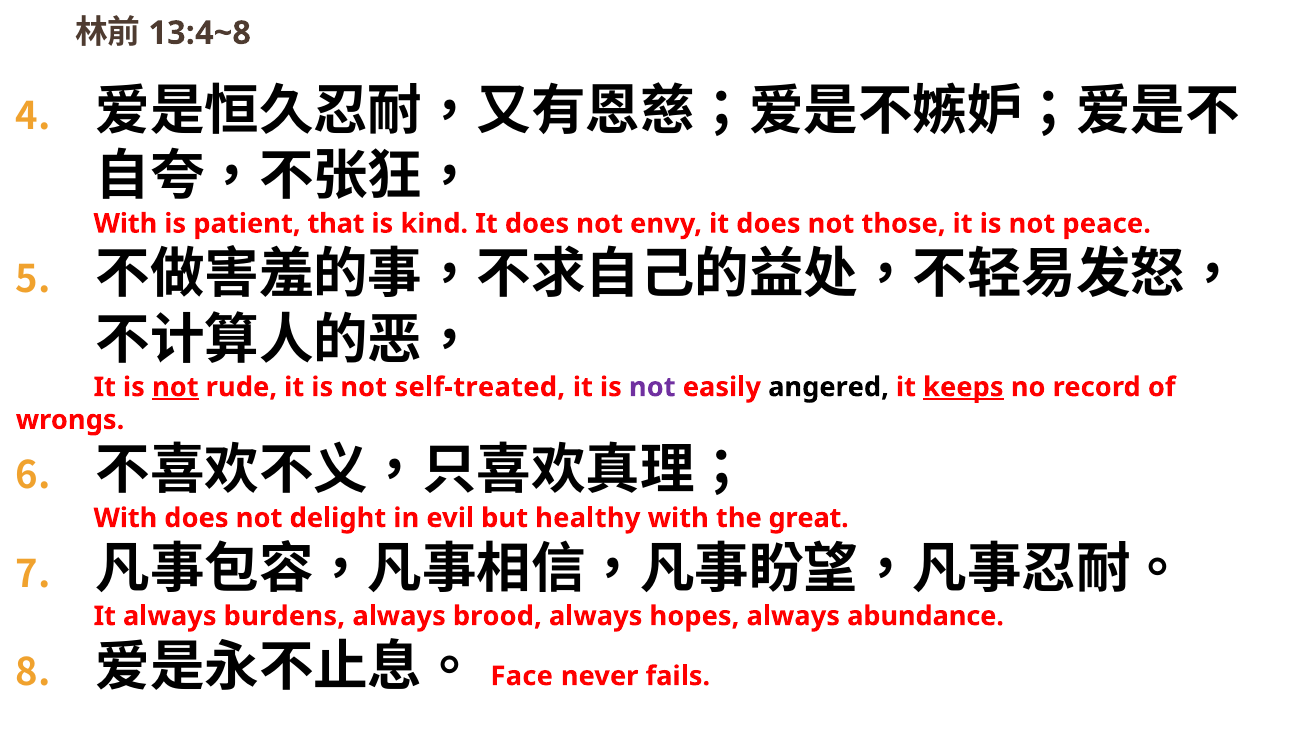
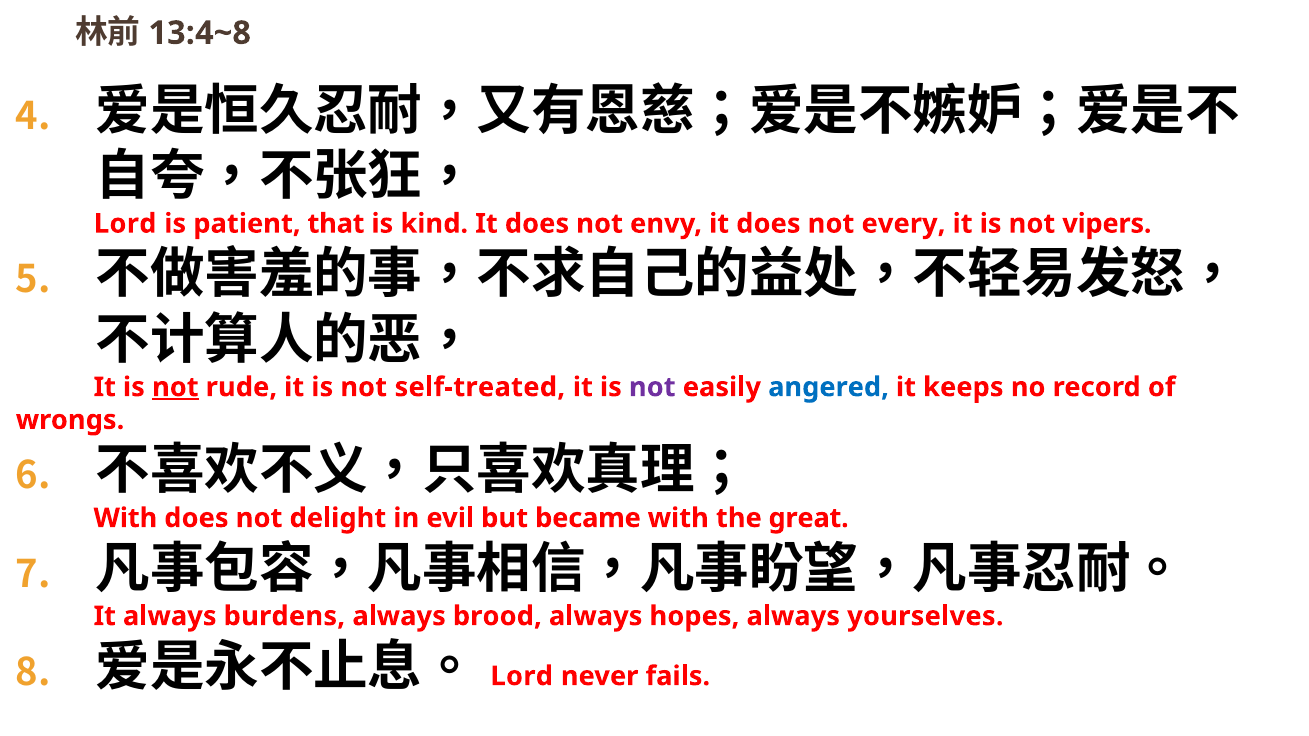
With at (125, 224): With -> Lord
those: those -> every
peace: peace -> vipers
angered colour: black -> blue
keeps underline: present -> none
healthy: healthy -> became
abundance: abundance -> yourselves
Face at (522, 676): Face -> Lord
